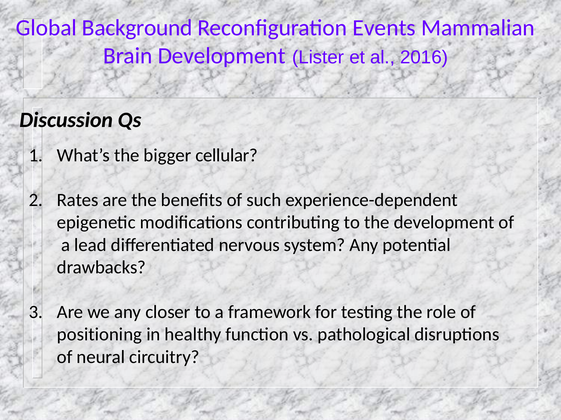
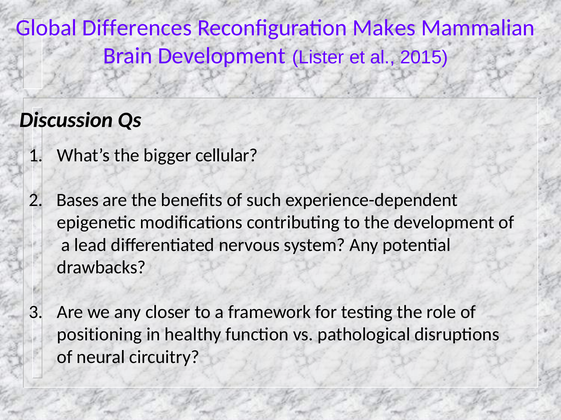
Background: Background -> Differences
Events: Events -> Makes
2016: 2016 -> 2015
Rates: Rates -> Bases
